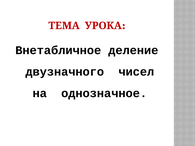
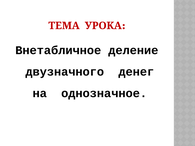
чисел: чисел -> денег
